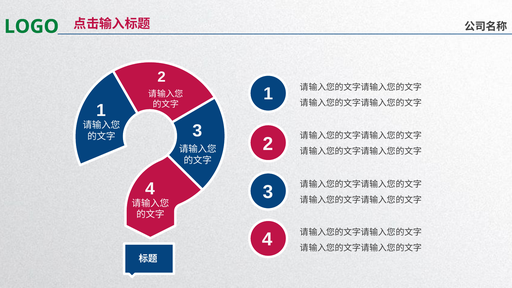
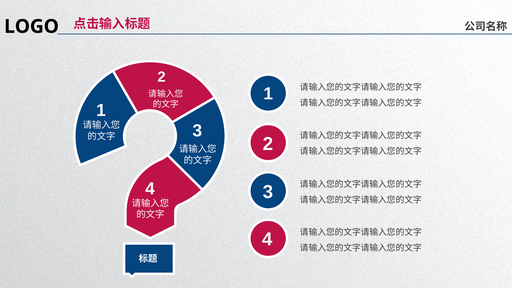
LOGO colour: green -> black
